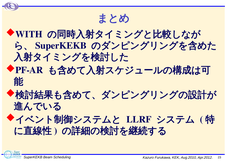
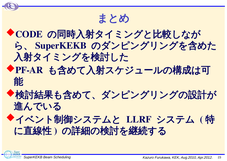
WITH: WITH -> CODE
